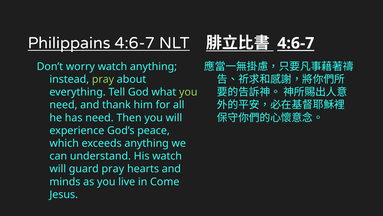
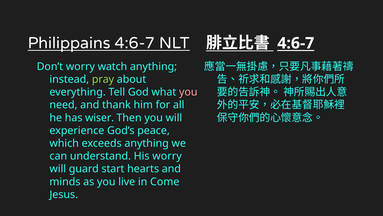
you at (188, 92) colour: light green -> pink
has need: need -> wiser
His watch: watch -> worry
guard pray: pray -> start
